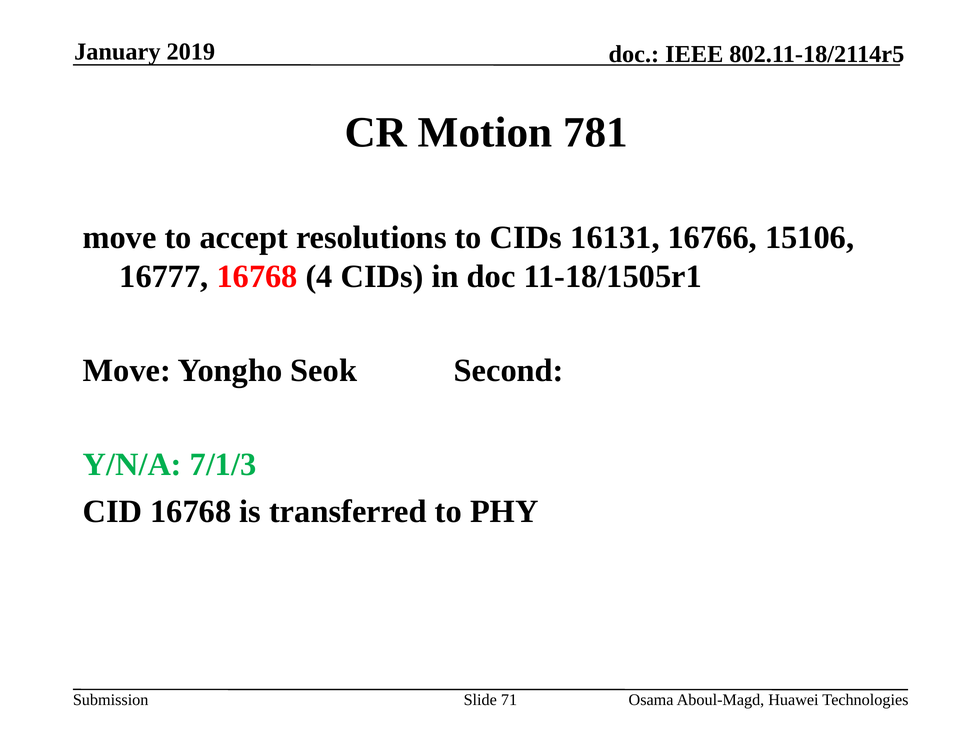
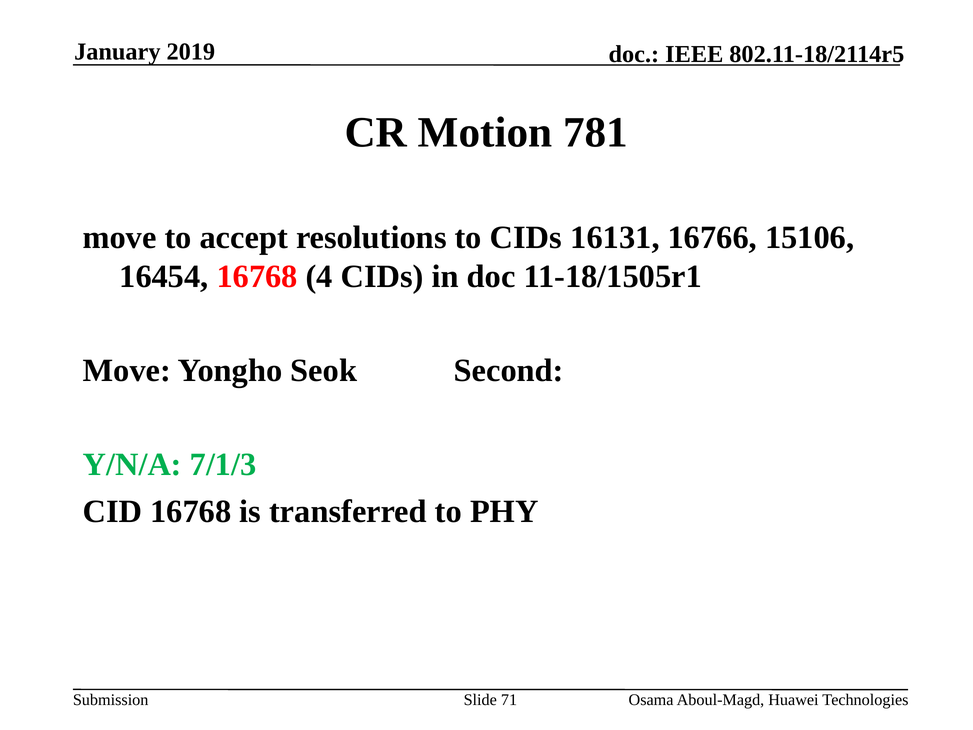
16777: 16777 -> 16454
